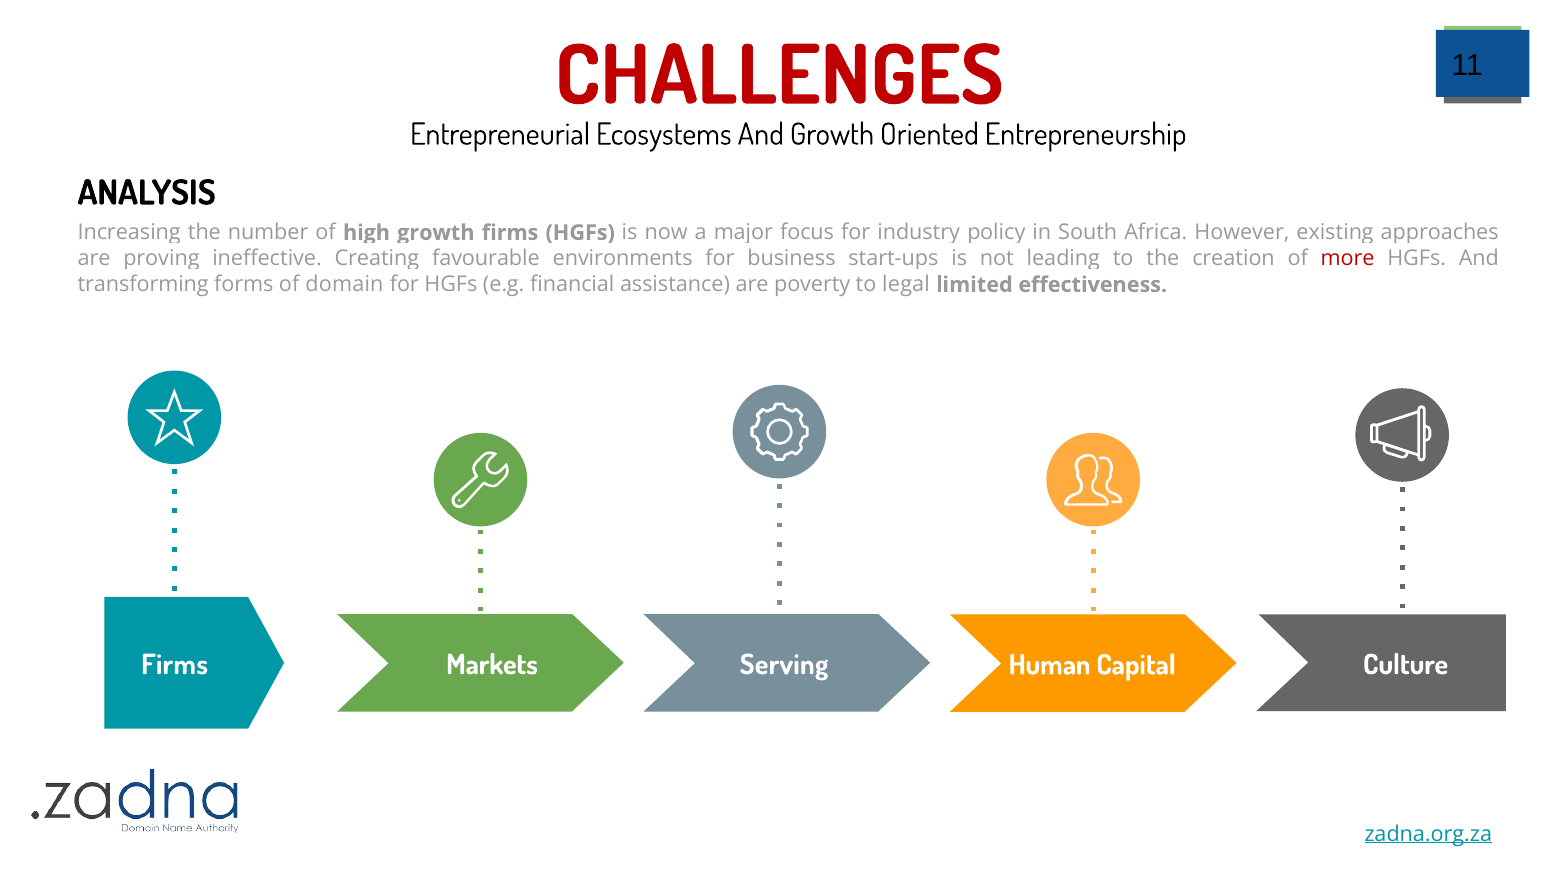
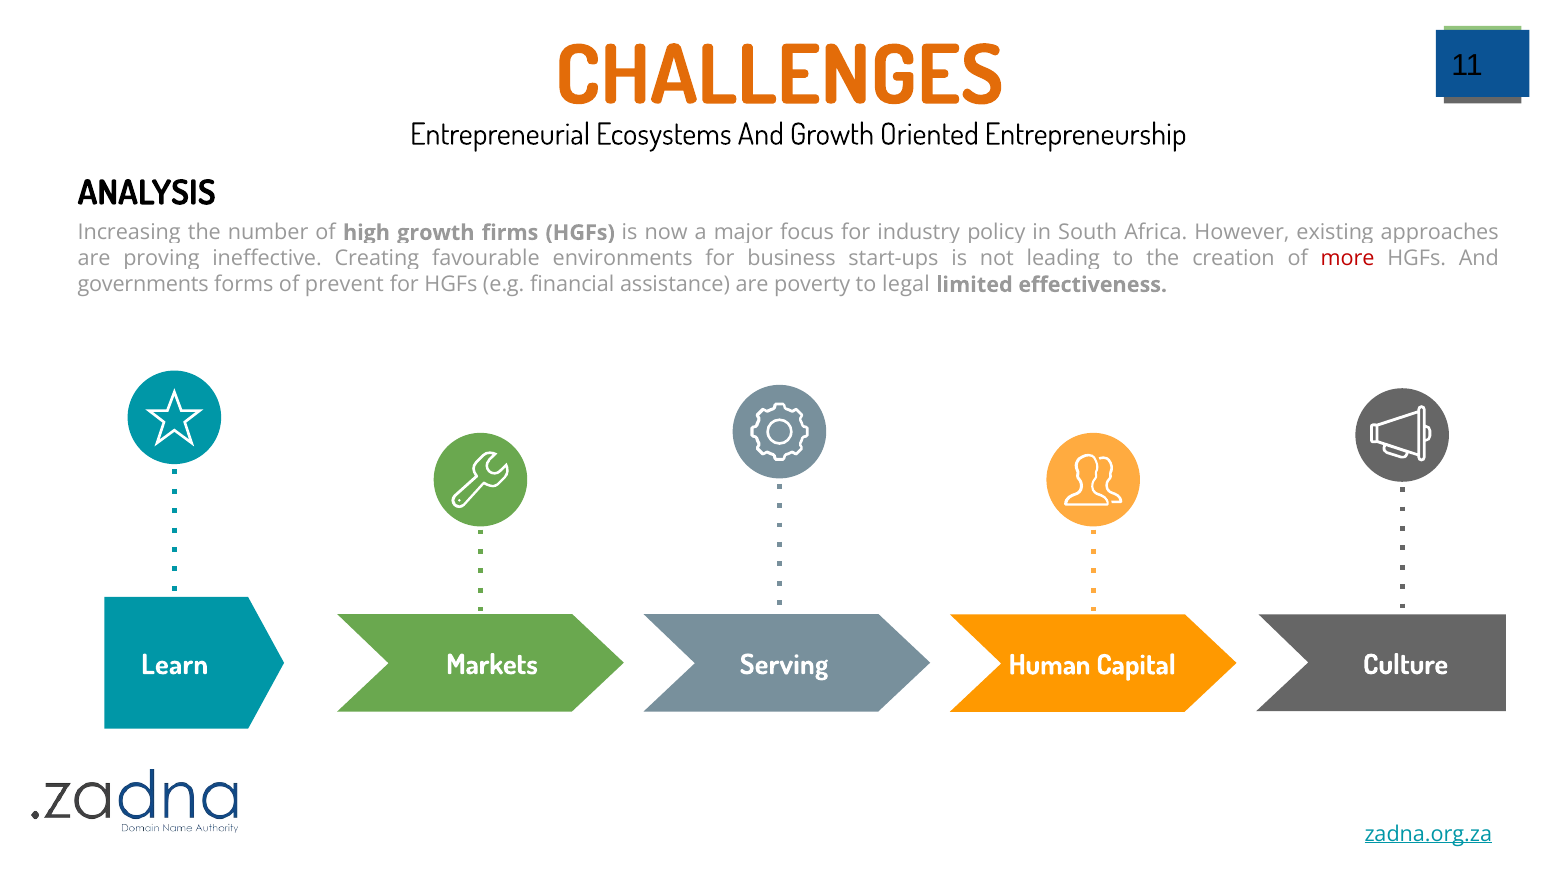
CHALLENGES colour: red -> orange
transforming: transforming -> governments
domain: domain -> prevent
Firms at (175, 665): Firms -> Learn
